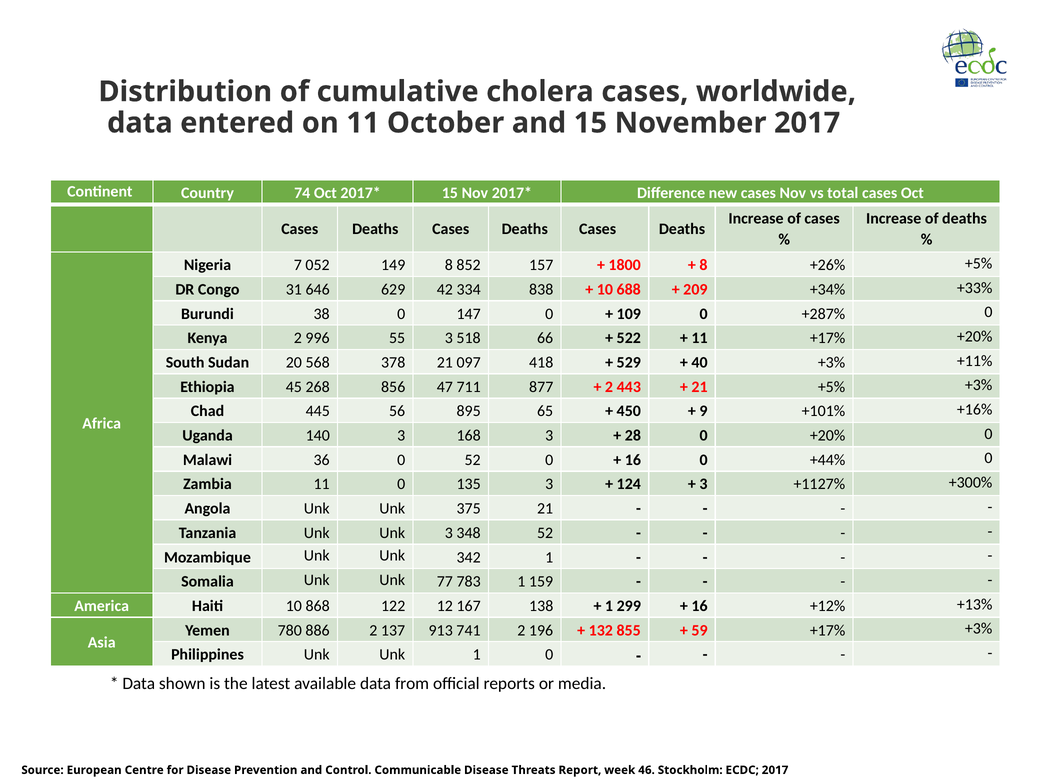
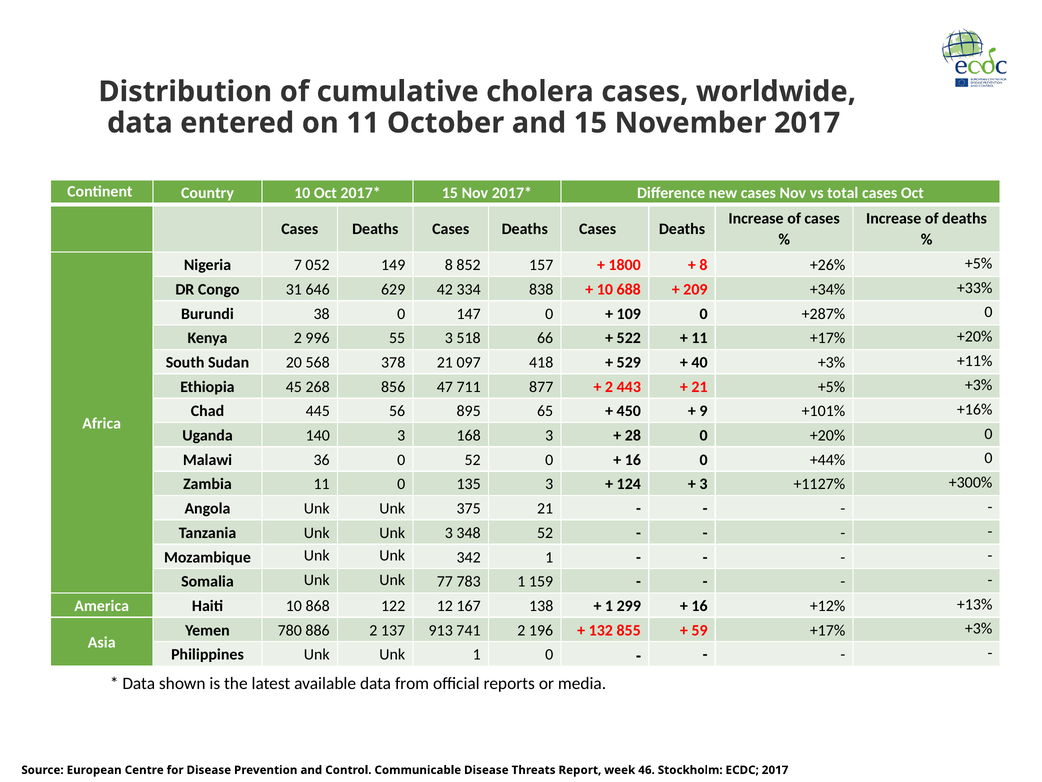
Country 74: 74 -> 10
